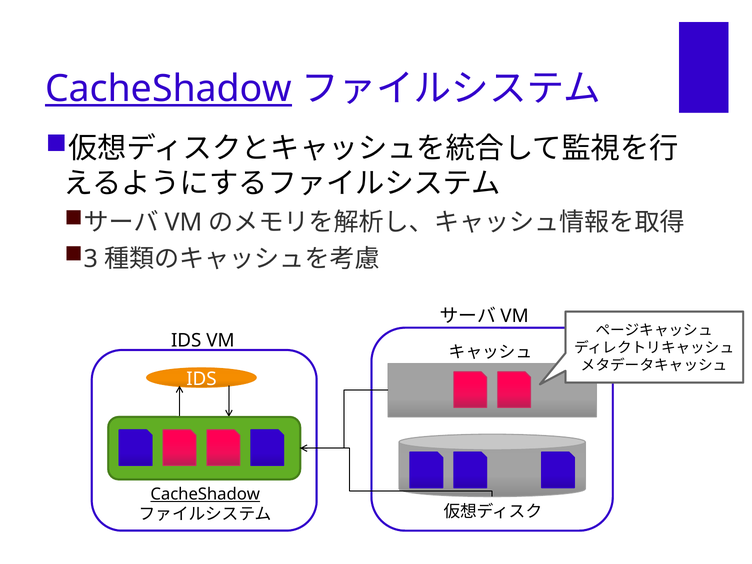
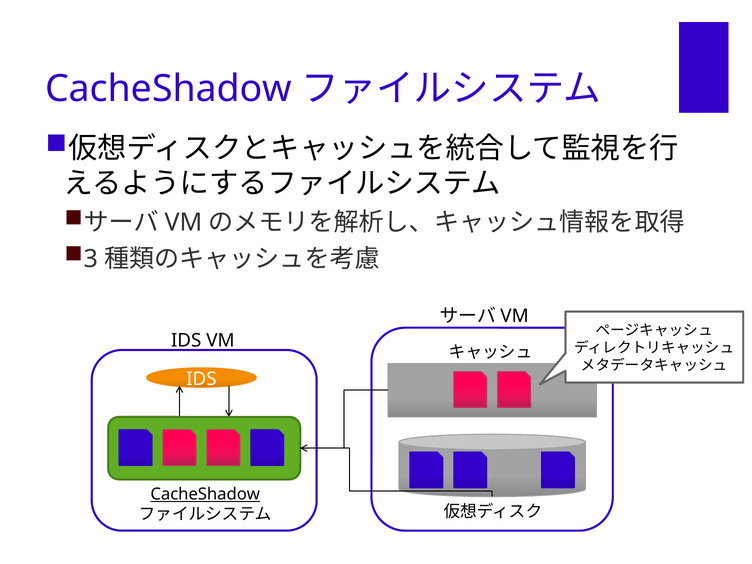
CacheShadow at (169, 89) underline: present -> none
